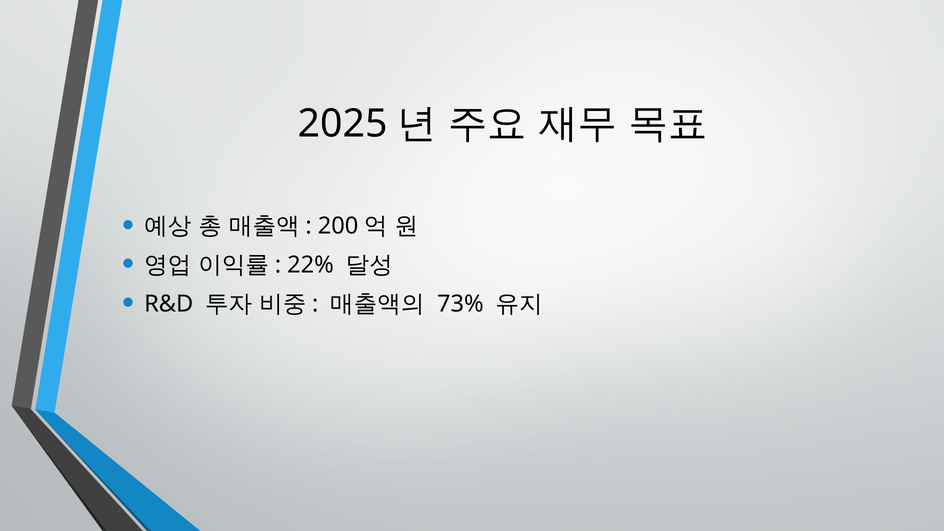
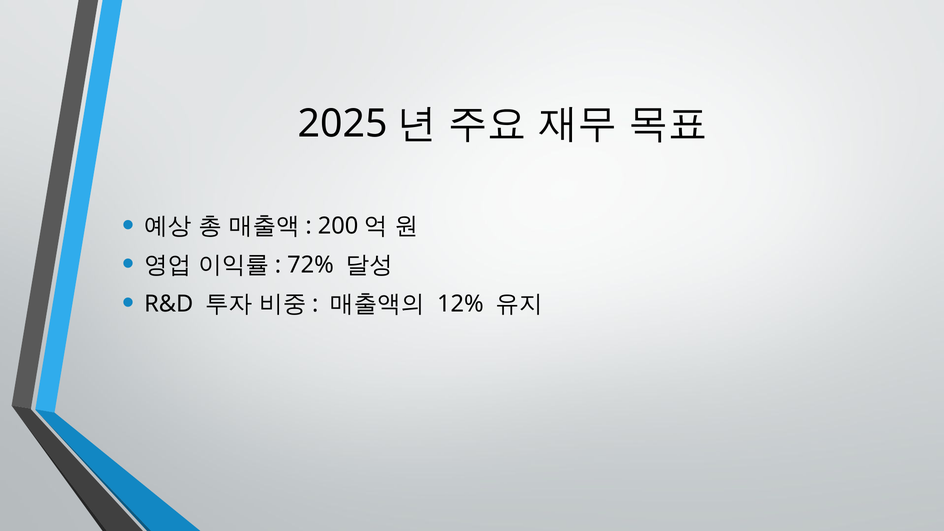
22%: 22% -> 72%
73%: 73% -> 12%
